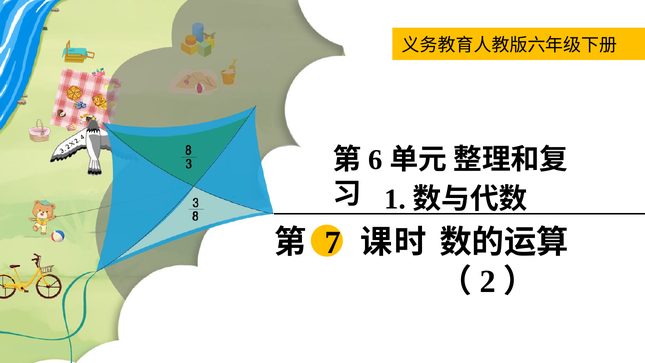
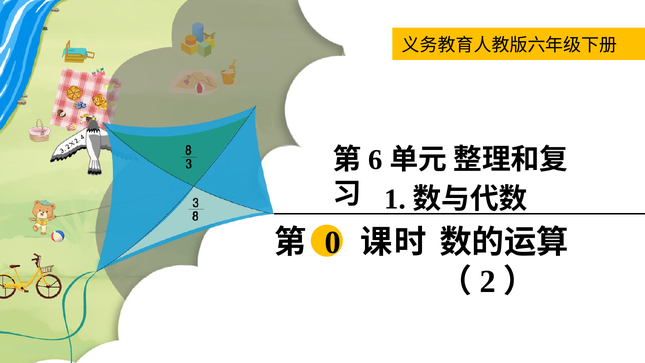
7: 7 -> 0
